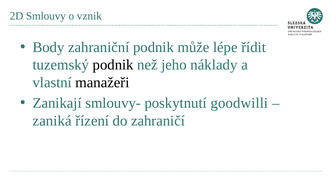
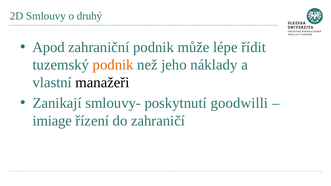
vznik: vznik -> druhý
Body: Body -> Apod
podnik at (113, 65) colour: black -> orange
zaniká: zaniká -> imiage
